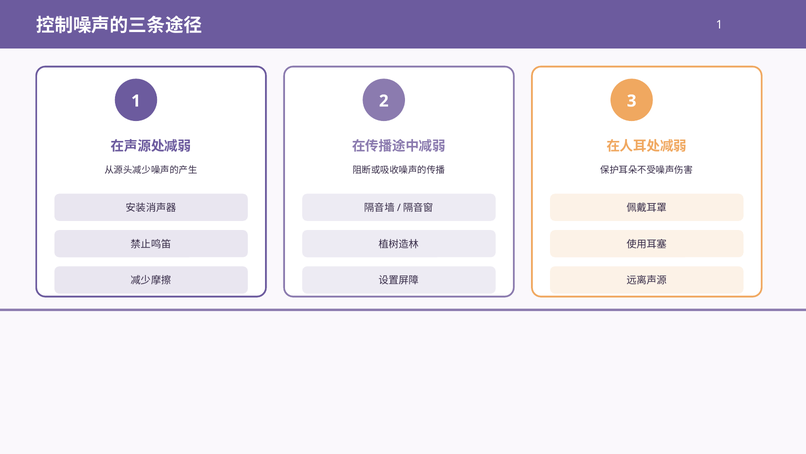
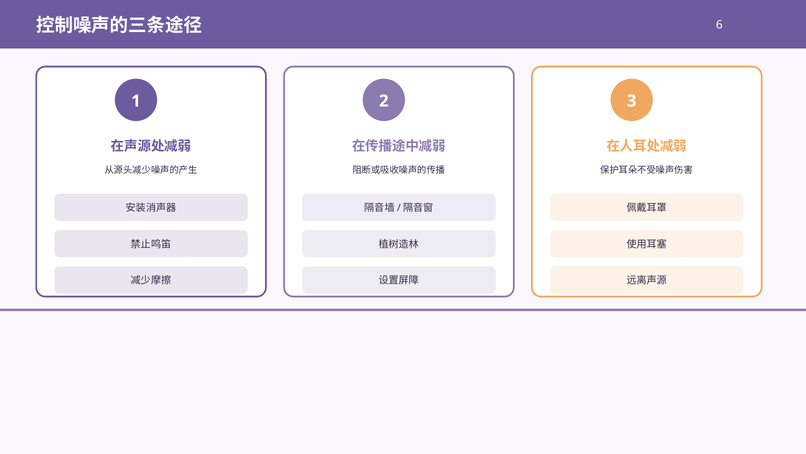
1 at (719, 25): 1 -> 6
